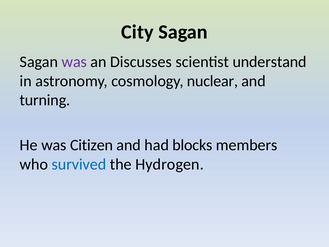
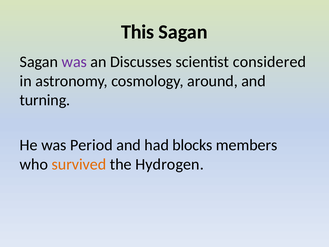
City: City -> This
understand: understand -> considered
nuclear: nuclear -> around
Citizen: Citizen -> Period
survived colour: blue -> orange
